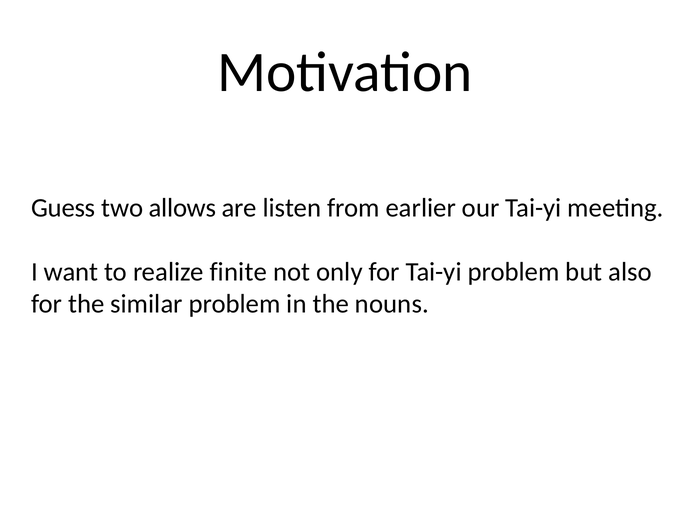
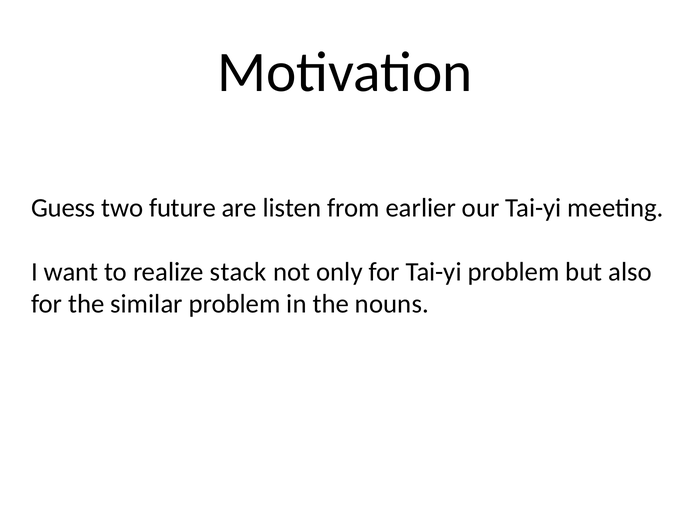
allows: allows -> future
finite: finite -> stack
